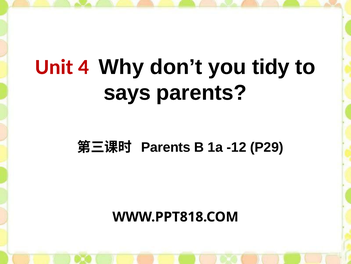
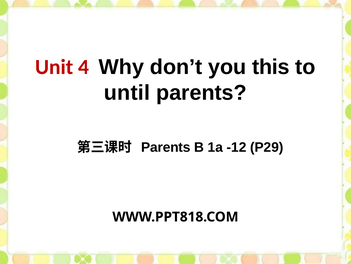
tidy: tidy -> this
says: says -> until
